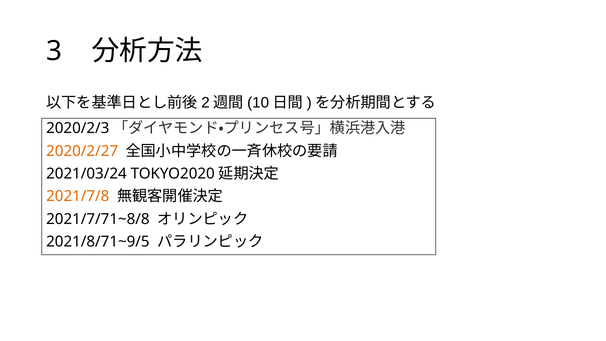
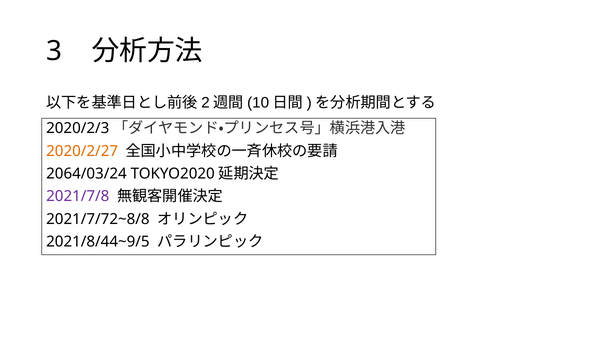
2021/03/24: 2021/03/24 -> 2064/03/24
2021/7/8 colour: orange -> purple
2021/7/71~8/8: 2021/7/71~8/8 -> 2021/7/72~8/8
2021/8/71~9/5: 2021/8/71~9/5 -> 2021/8/44~9/5
